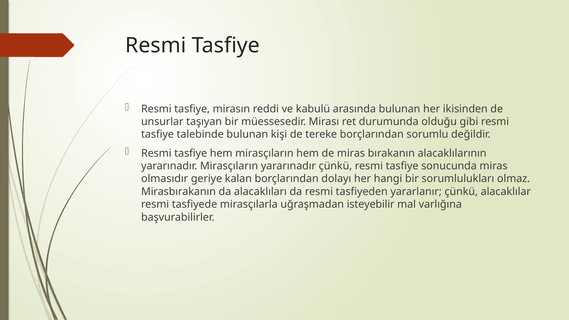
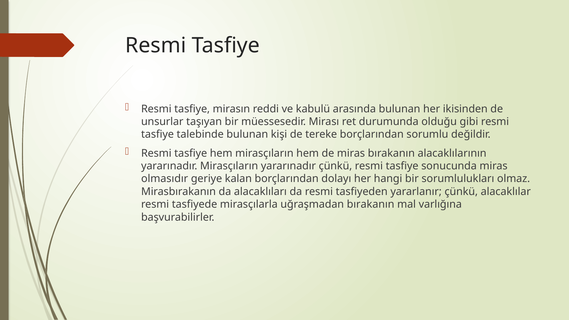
uğraşmadan isteyebilir: isteyebilir -> bırakanın
